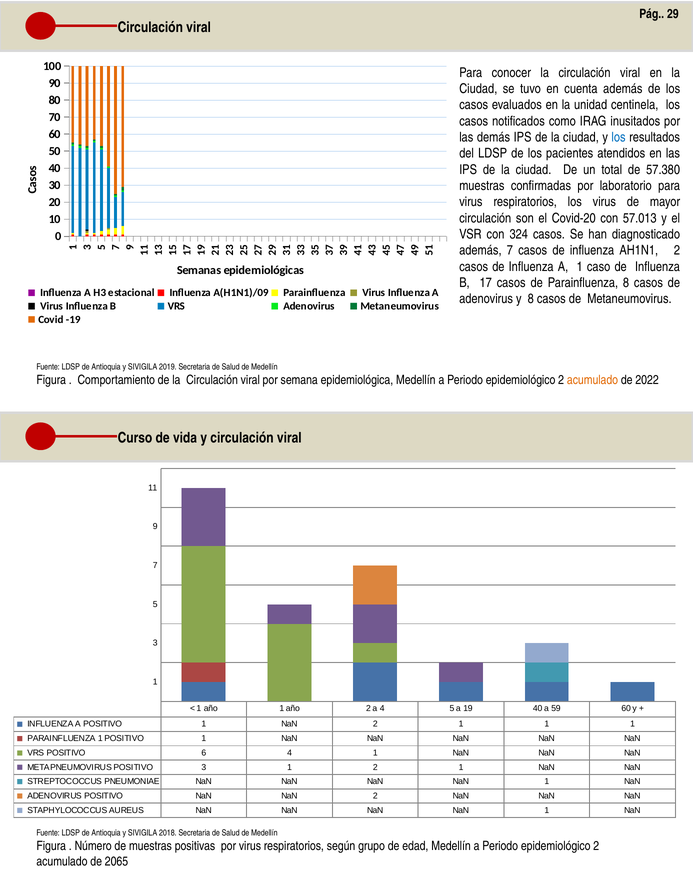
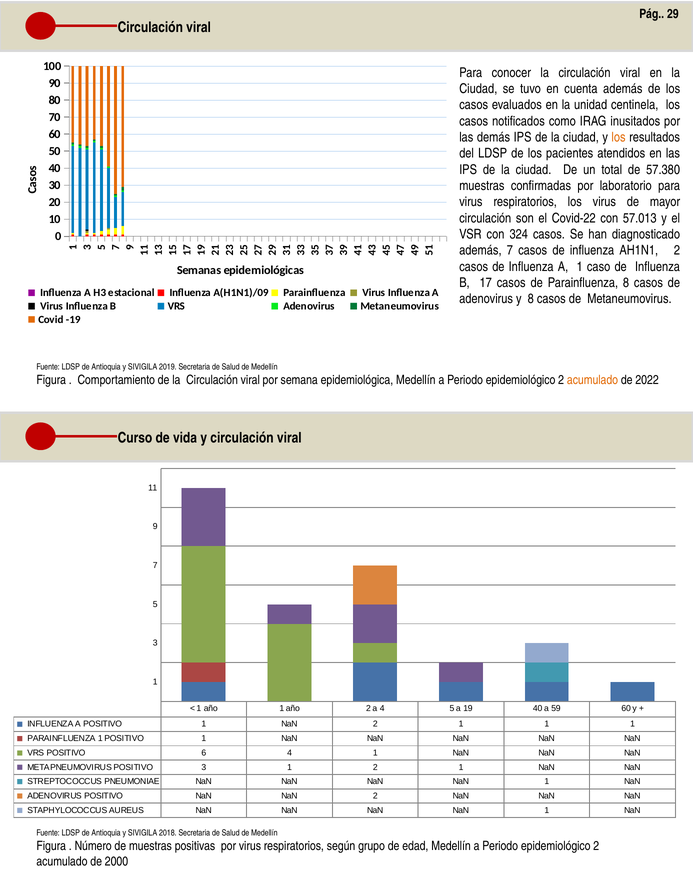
los at (619, 137) colour: blue -> orange
Covid-20: Covid-20 -> Covid-22
2065: 2065 -> 2000
